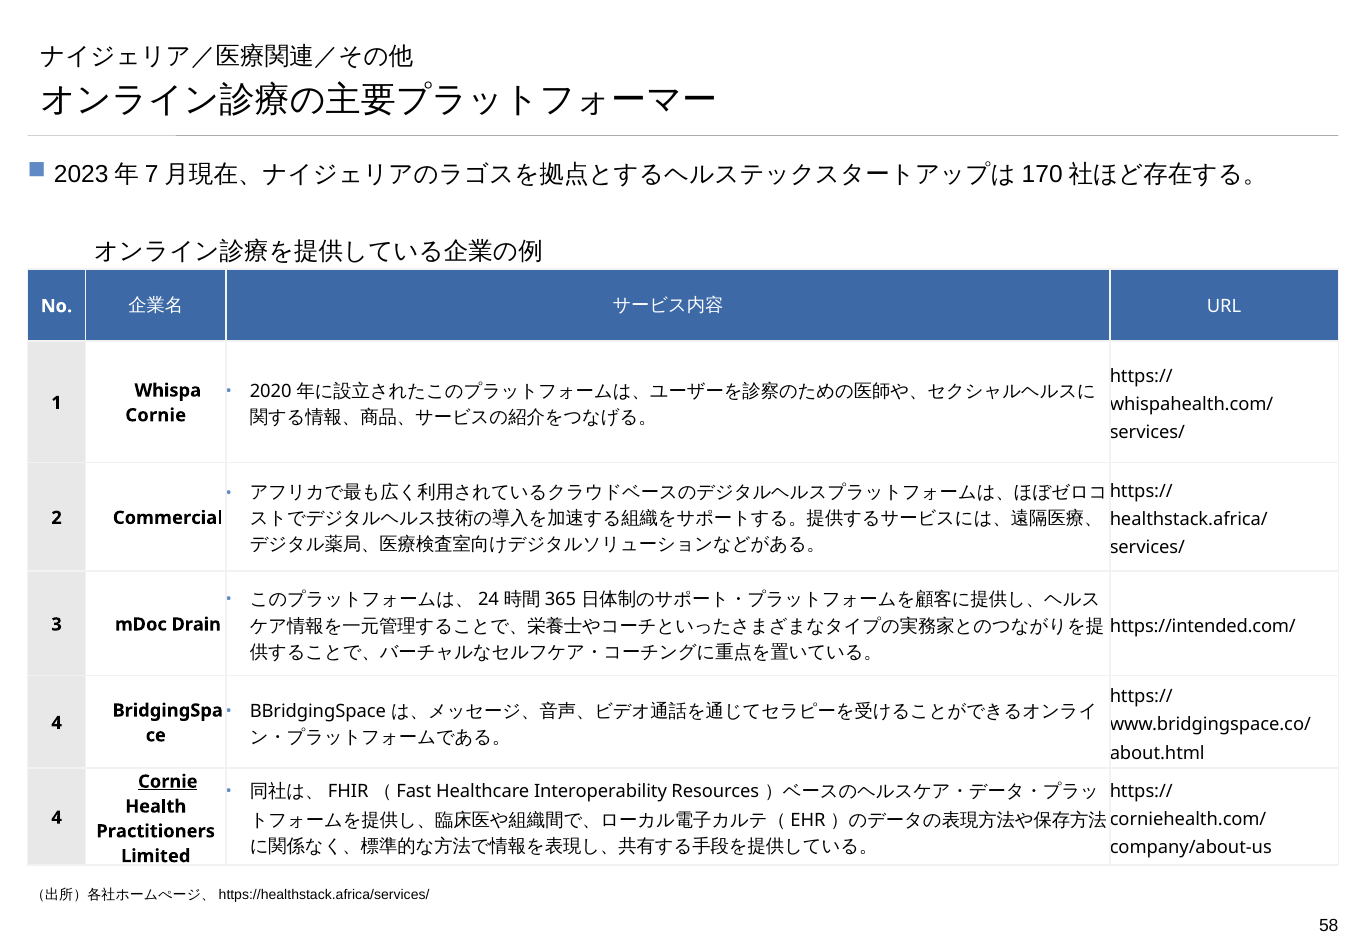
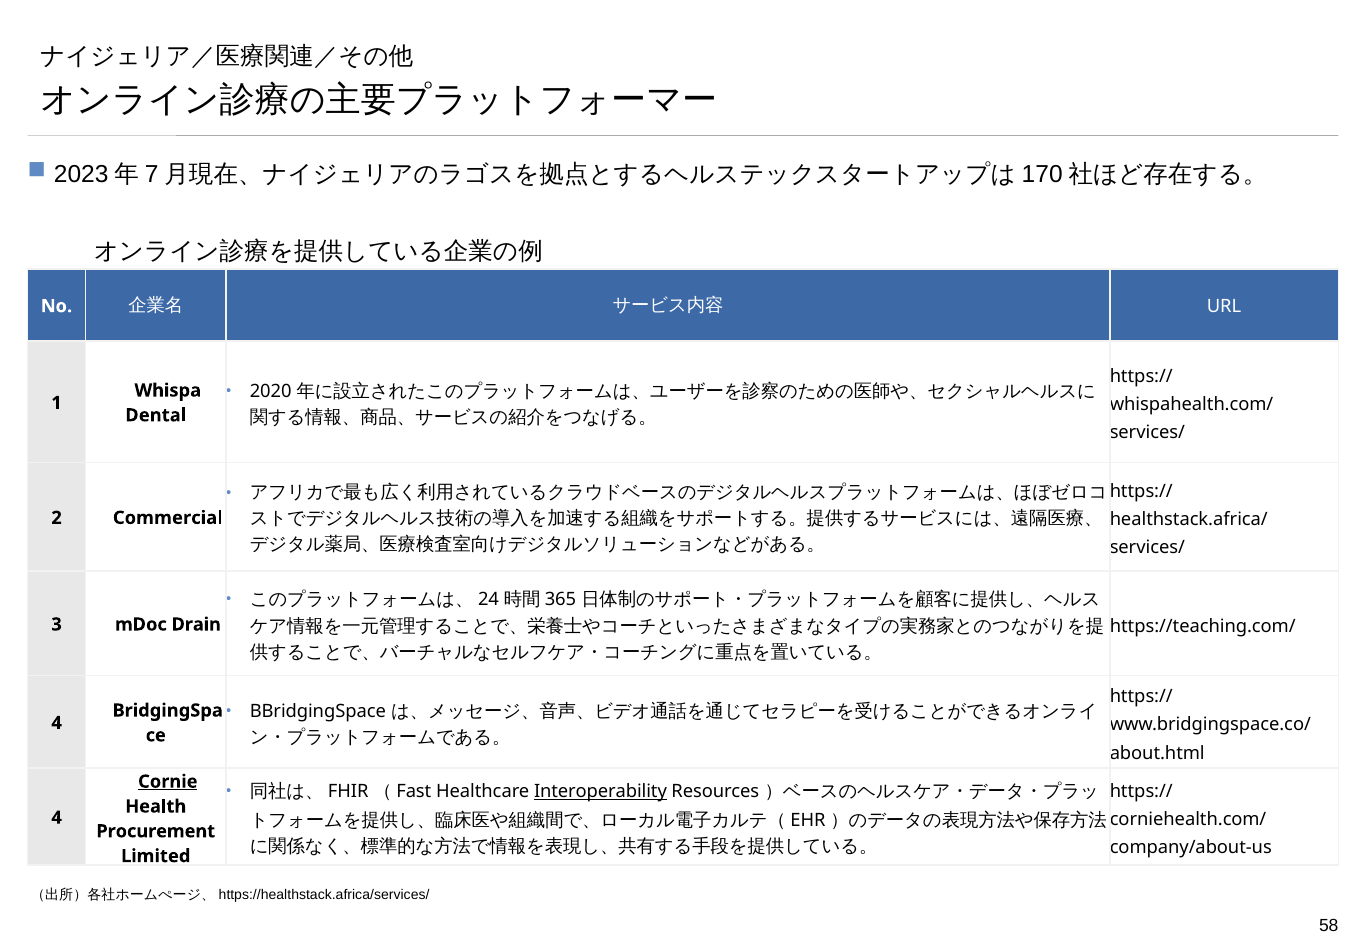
Cornie at (156, 415): Cornie -> Dental
https://intended.com/: https://intended.com/ -> https://teaching.com/
Interoperability underline: none -> present
Practitioners: Practitioners -> Procurement
